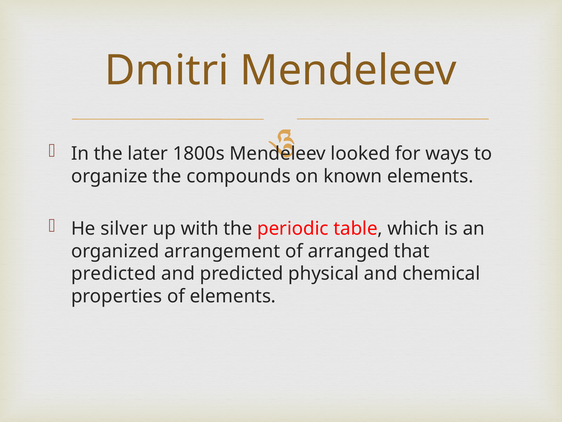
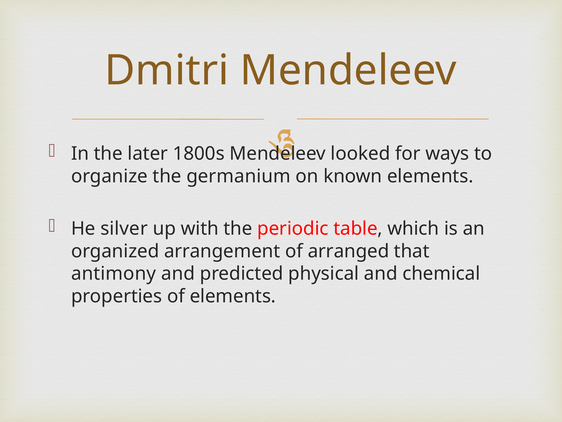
compounds: compounds -> germanium
predicted at (114, 273): predicted -> antimony
